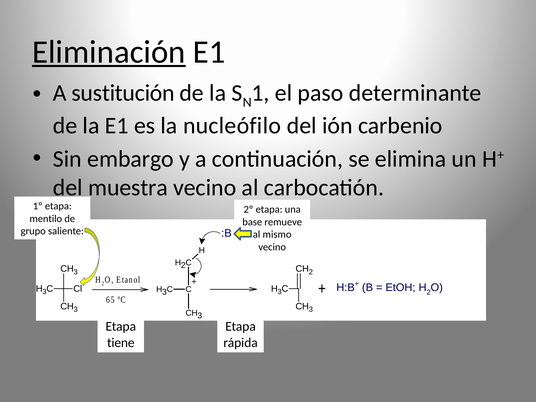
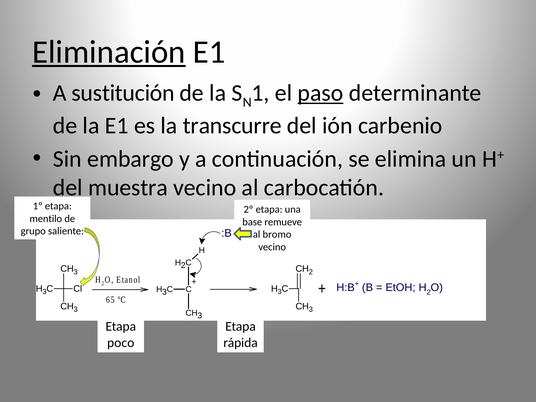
paso underline: none -> present
nucleófilo: nucleófilo -> transcurre
mismo: mismo -> bromo
tiene: tiene -> poco
